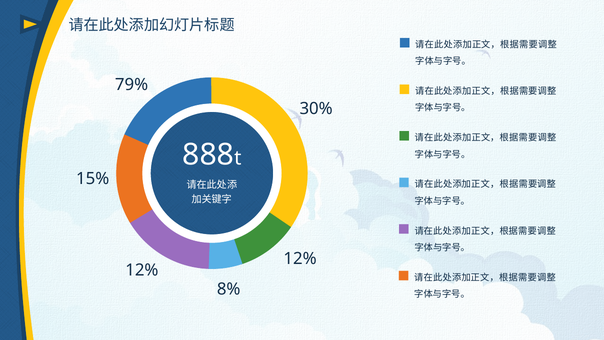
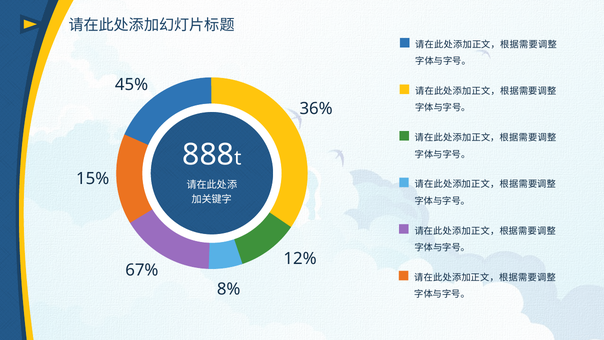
79%: 79% -> 45%
30%: 30% -> 36%
12% at (142, 270): 12% -> 67%
